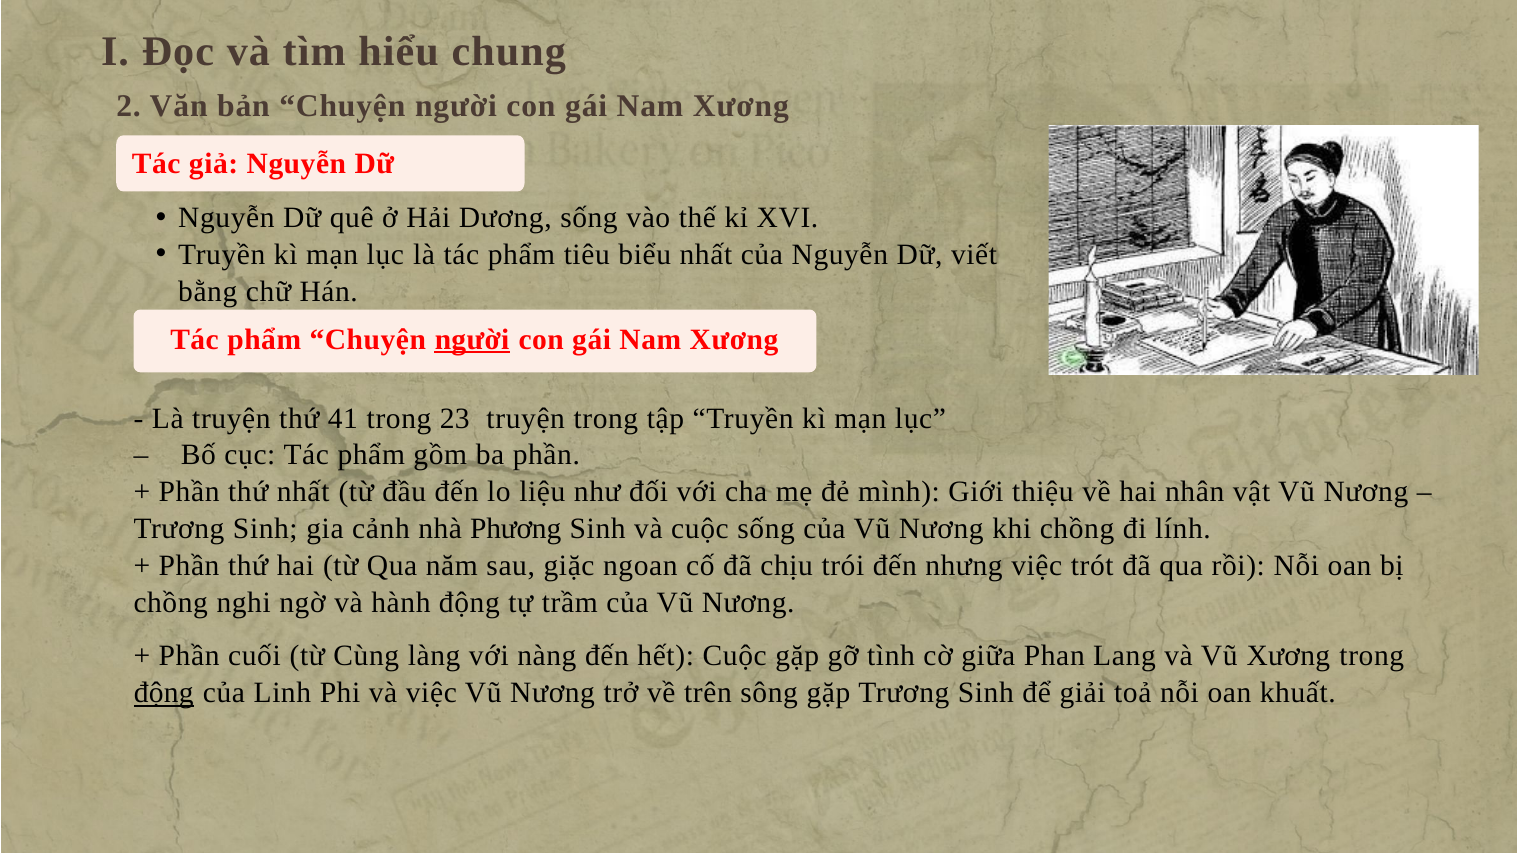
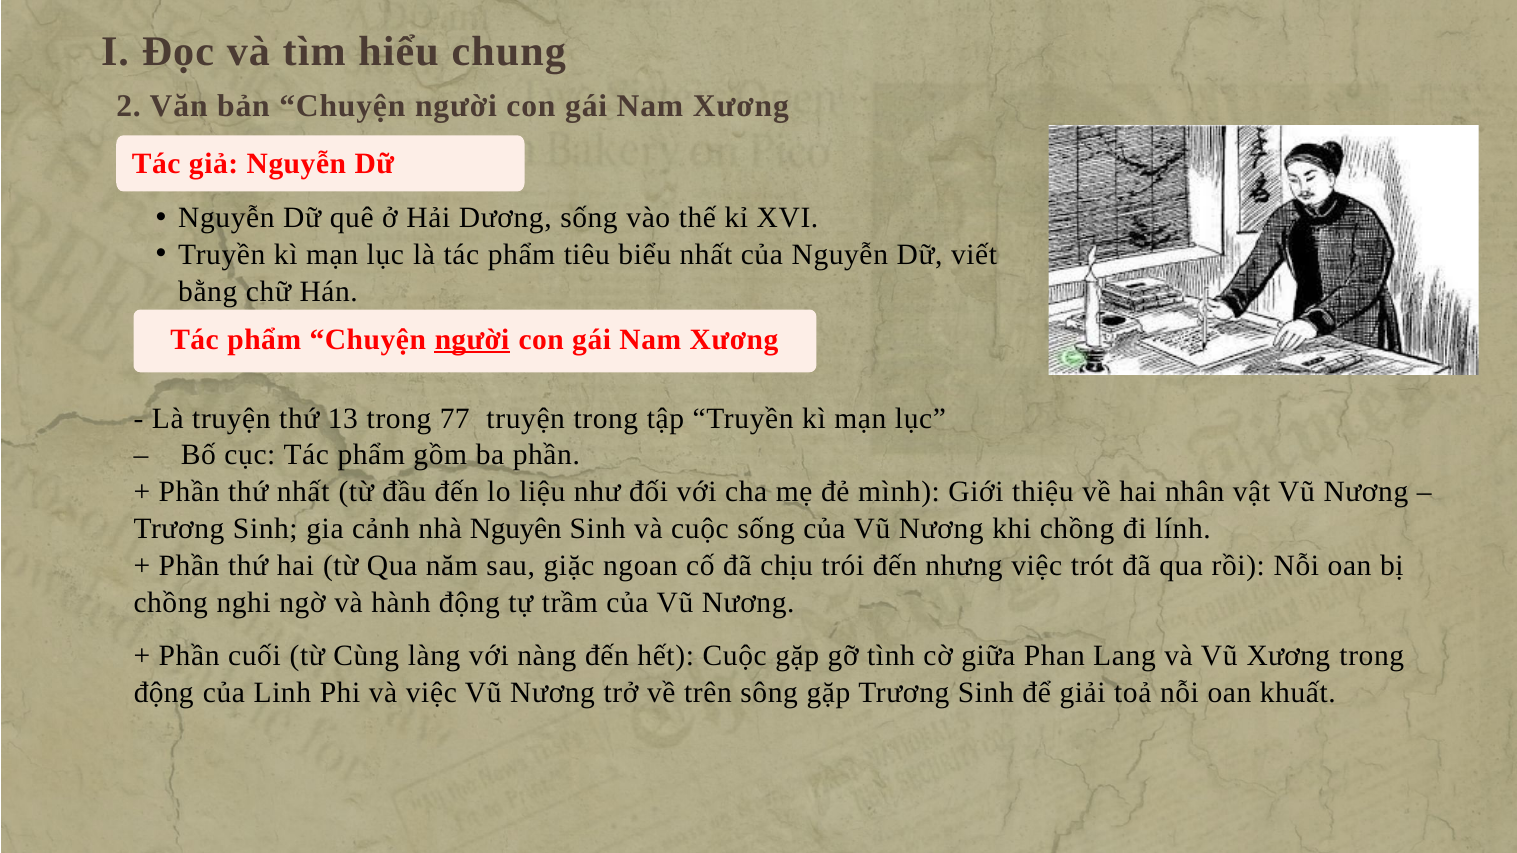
41: 41 -> 13
23: 23 -> 77
Phương: Phương -> Nguyên
động at (164, 693) underline: present -> none
